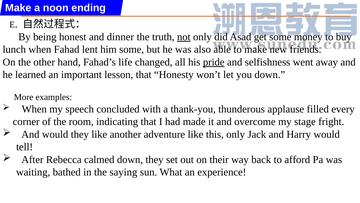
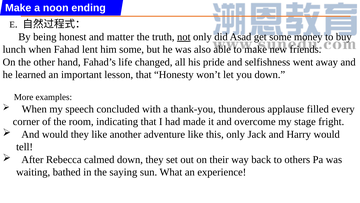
dinner: dinner -> matter
pride underline: present -> none
afford: afford -> others
